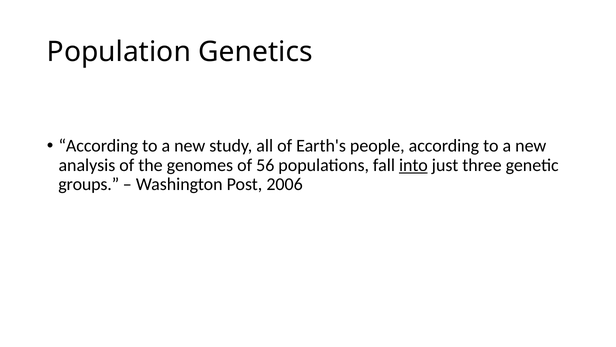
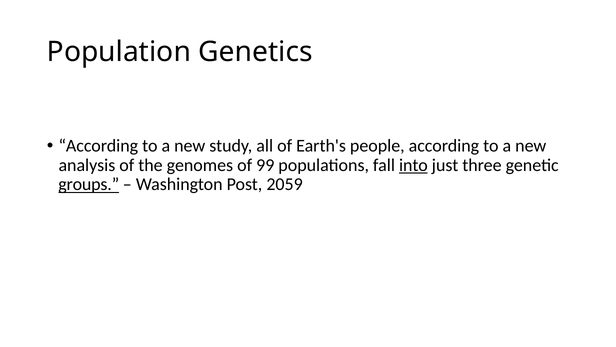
56: 56 -> 99
groups underline: none -> present
2006: 2006 -> 2059
